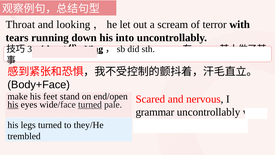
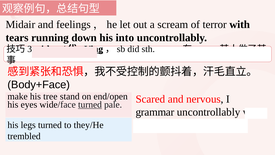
Throat: Throat -> Midair
looking: looking -> feelings
feet: feet -> tree
his at (13, 104) underline: present -> none
